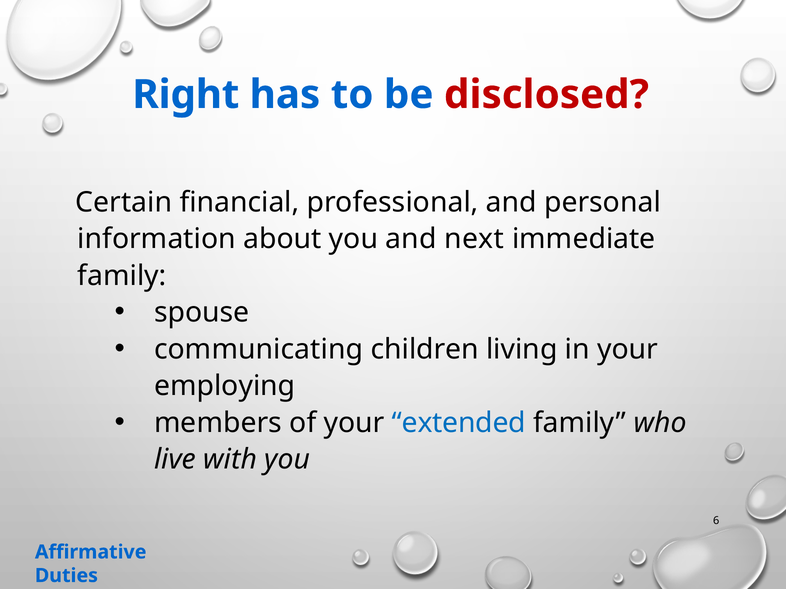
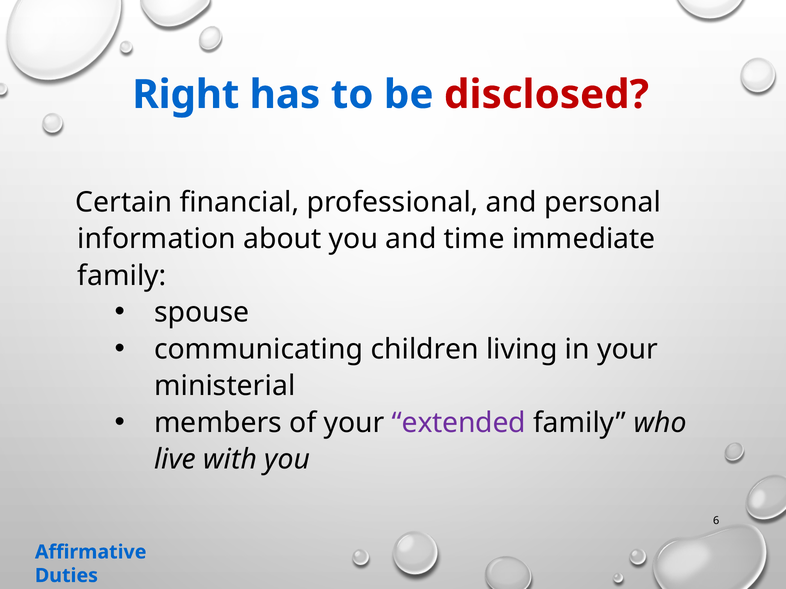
next: next -> time
employing: employing -> ministerial
extended colour: blue -> purple
